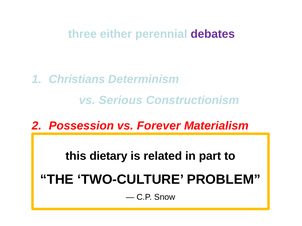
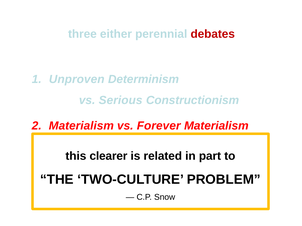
debates colour: purple -> red
Christians: Christians -> Unproven
Possession at (81, 126): Possession -> Materialism
dietary: dietary -> clearer
